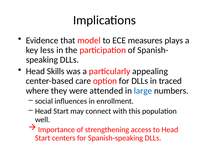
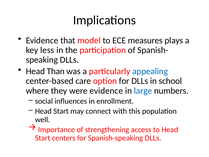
Skills: Skills -> Than
appealing colour: black -> blue
traced: traced -> school
were attended: attended -> evidence
